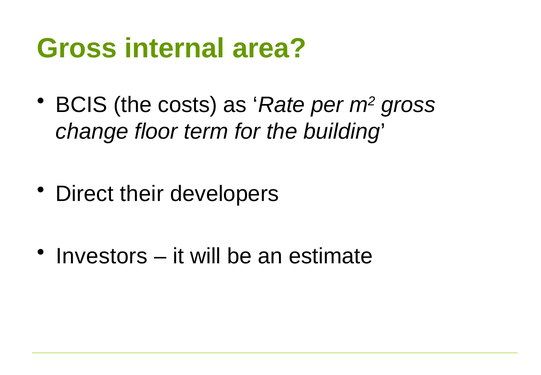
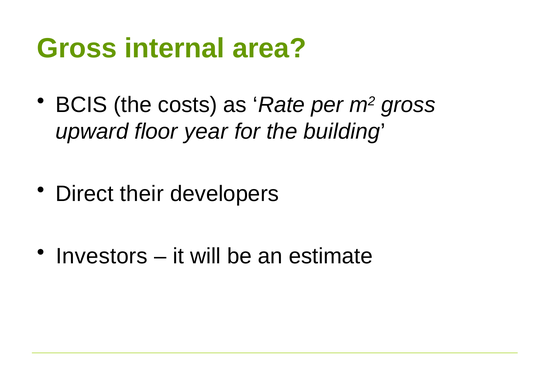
change: change -> upward
term: term -> year
